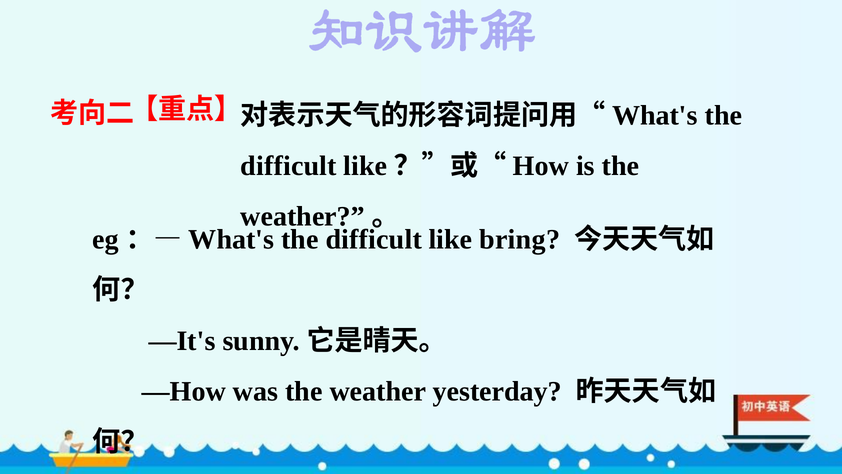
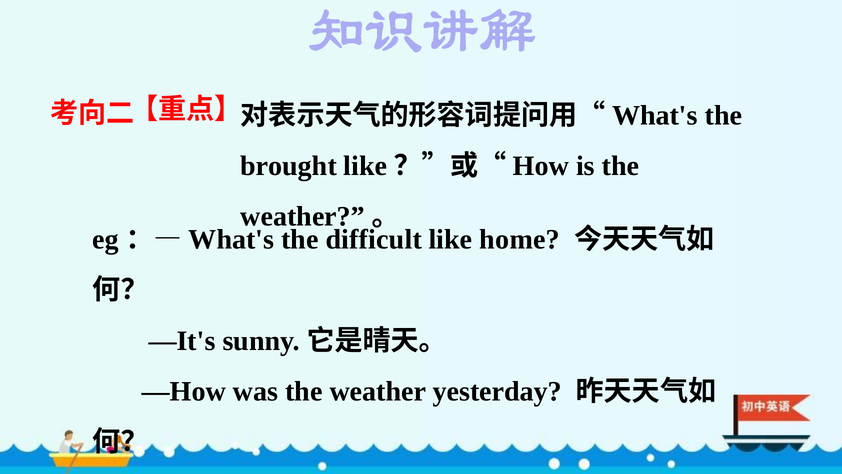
difficult at (289, 166): difficult -> brought
bring: bring -> home
